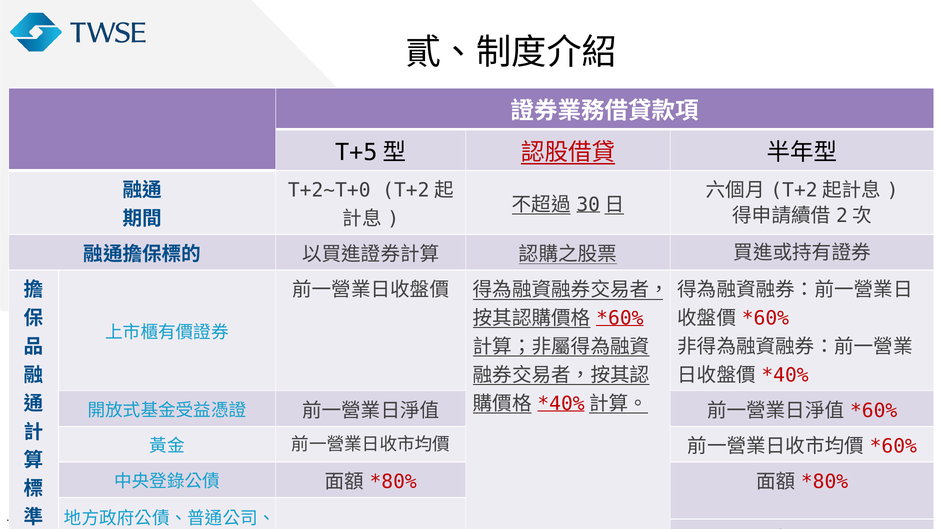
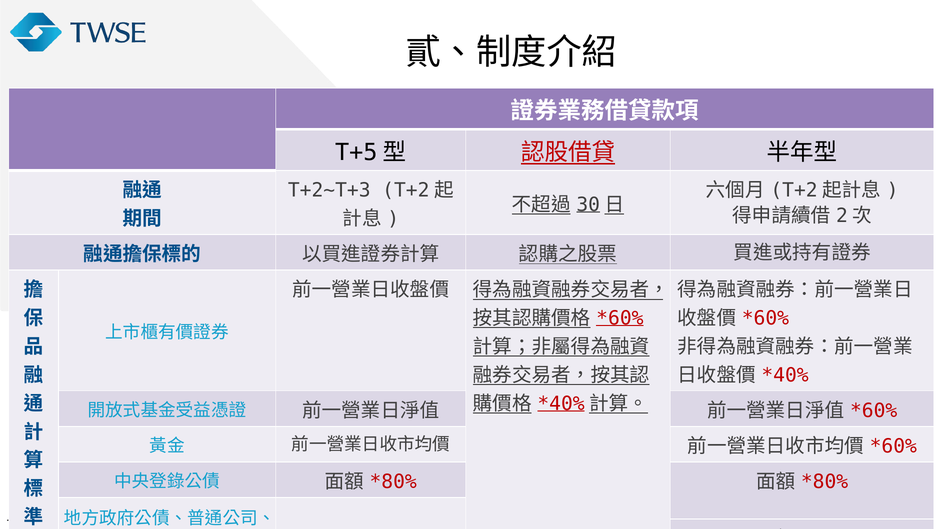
T+2~T+0: T+2~T+0 -> T+2~T+3
